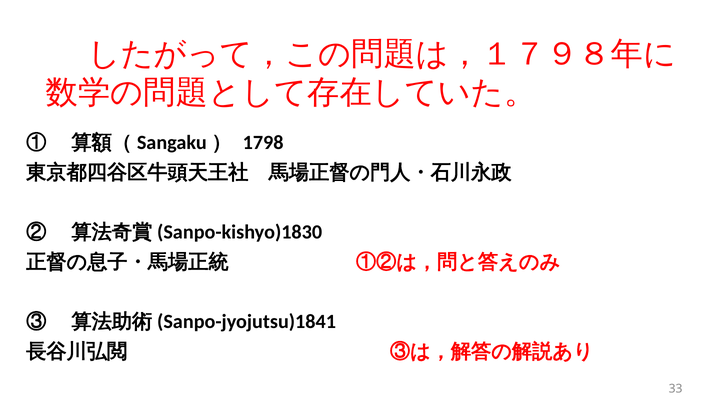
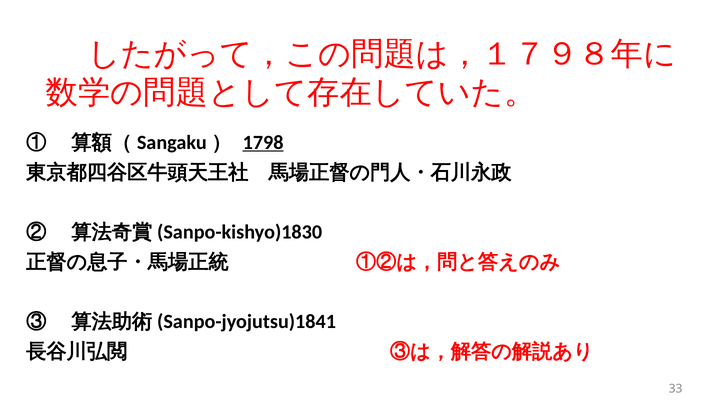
1798 underline: none -> present
